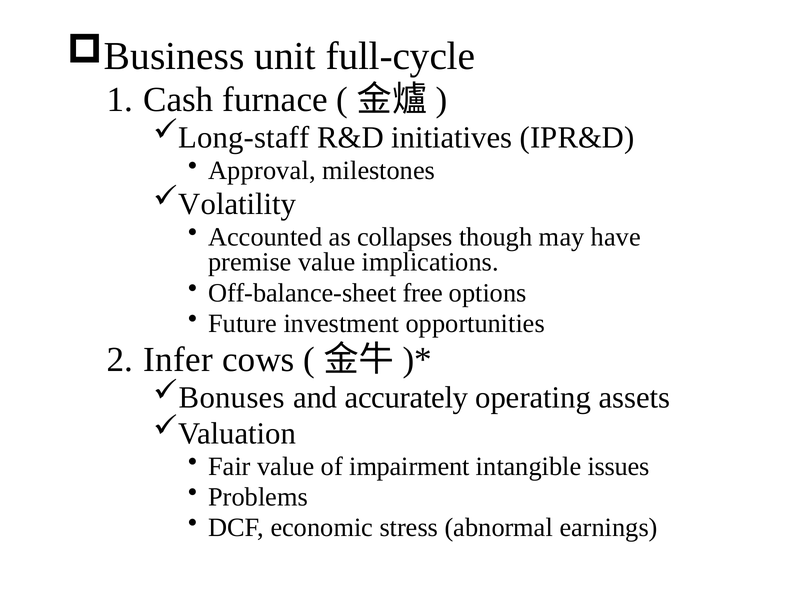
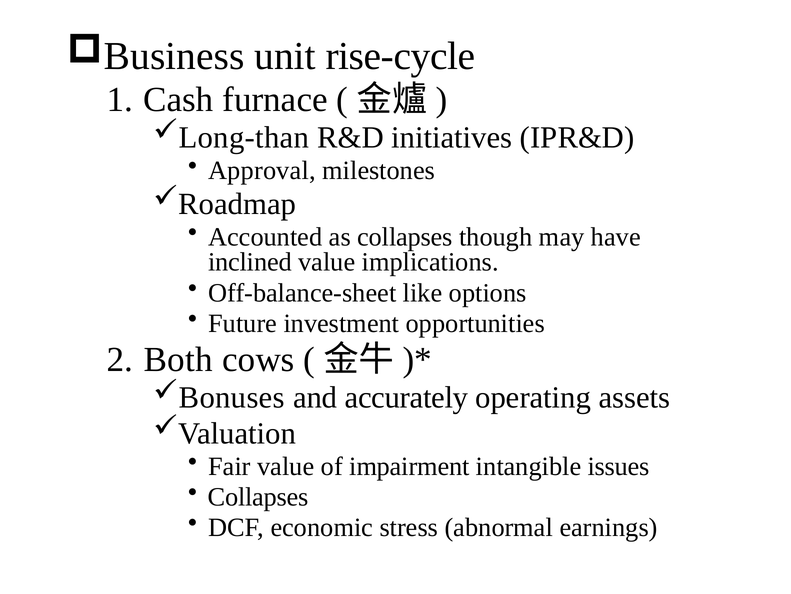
full-cycle: full-cycle -> rise-cycle
Long-staff: Long-staff -> Long-than
Volatility: Volatility -> Roadmap
premise: premise -> inclined
free: free -> like
Infer: Infer -> Both
Problems at (258, 496): Problems -> Collapses
